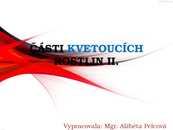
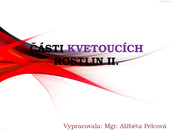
KVETOUCÍCH colour: blue -> purple
